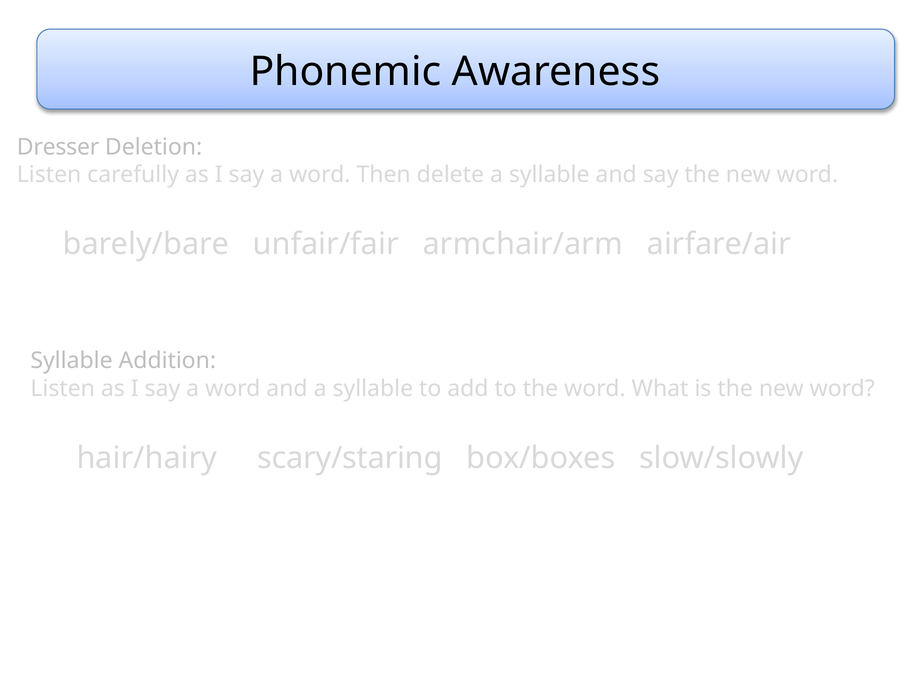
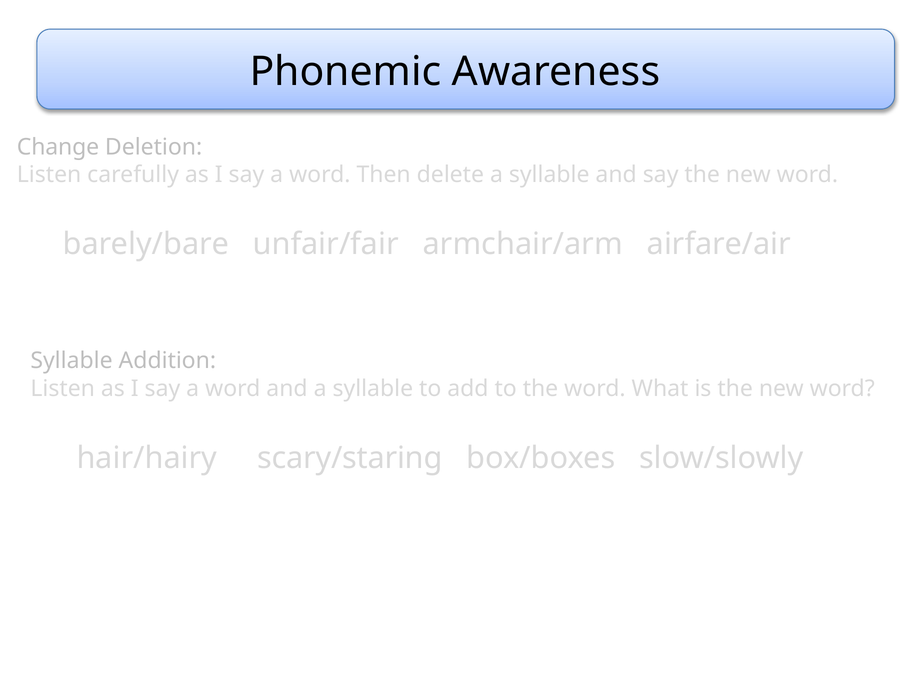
Dresser: Dresser -> Change
